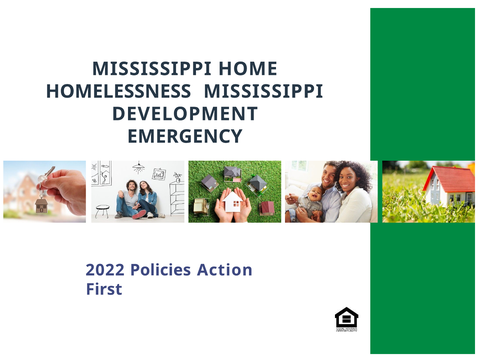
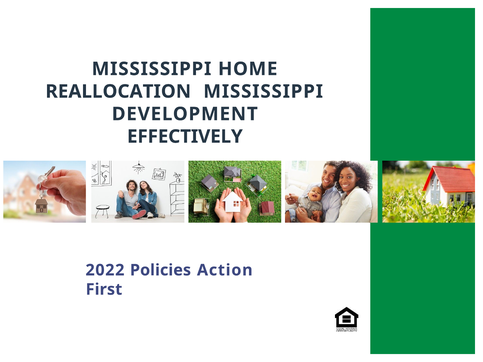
HOMELESSNESS: HOMELESSNESS -> REALLOCATION
EMERGENCY: EMERGENCY -> EFFECTIVELY
